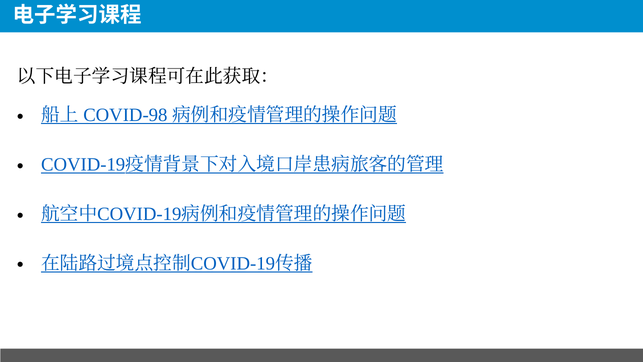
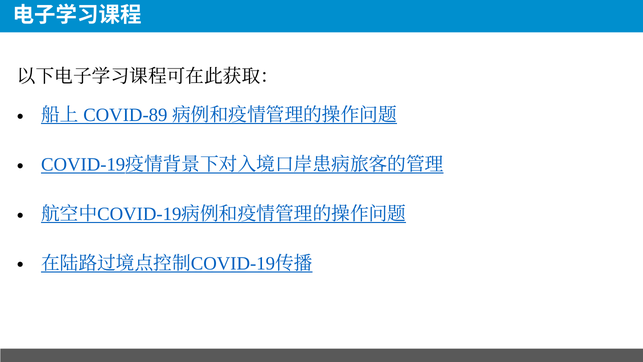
COVID-98: COVID-98 -> COVID-89
